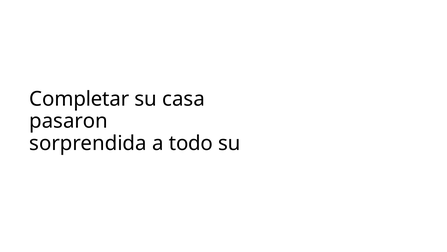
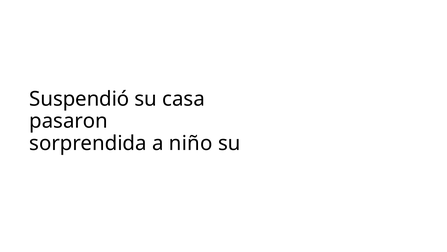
Completar: Completar -> Suspendió
todo: todo -> niño
